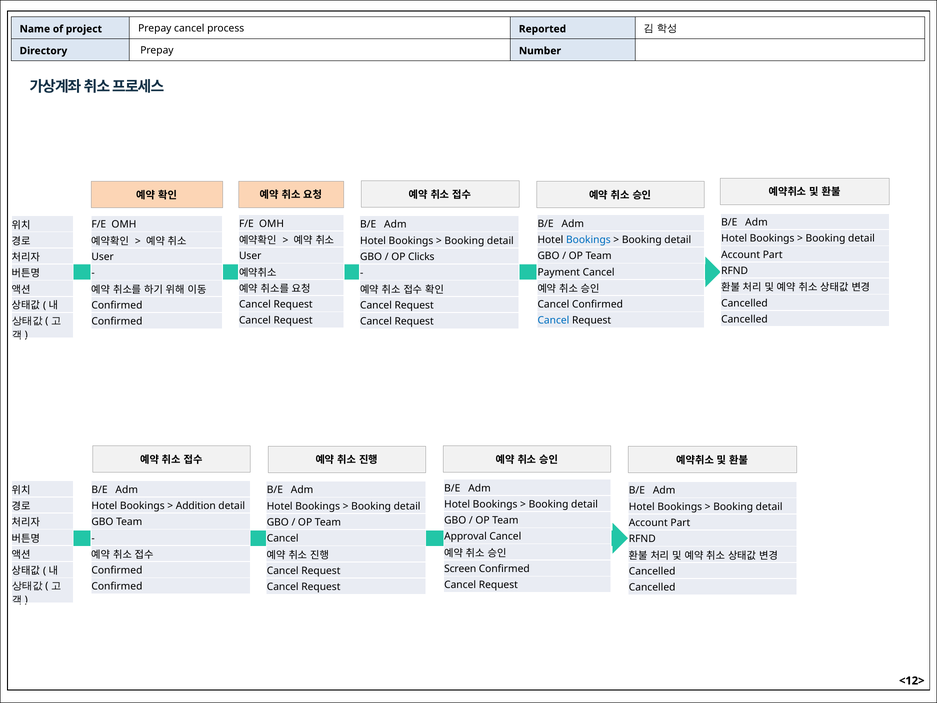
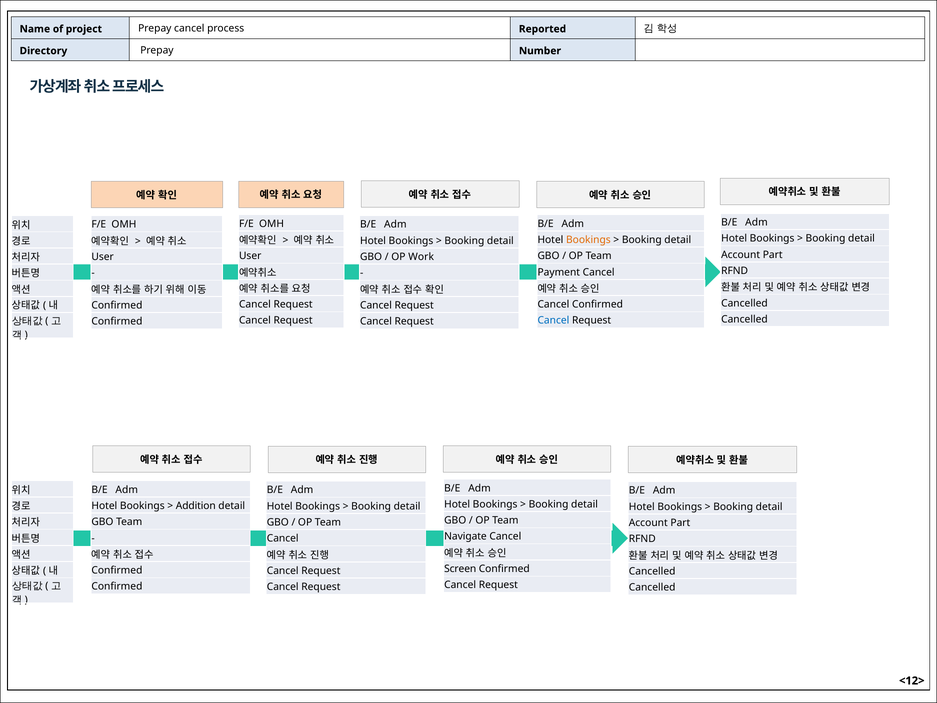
Bookings at (588, 240) colour: blue -> orange
Clicks: Clicks -> Work
Approval: Approval -> Navigate
